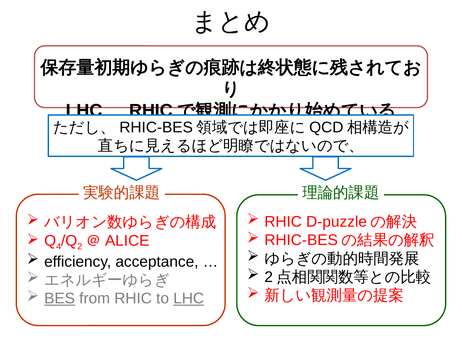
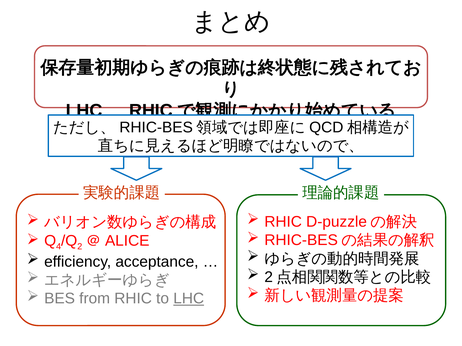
BES underline: present -> none
